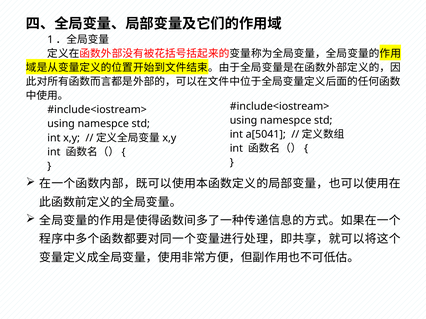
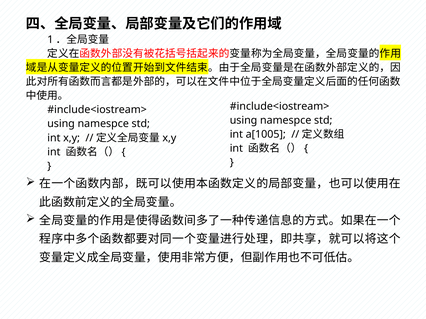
a[5041: a[5041 -> a[1005
